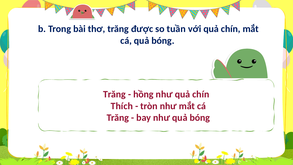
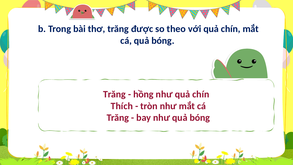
tuần: tuần -> theo
